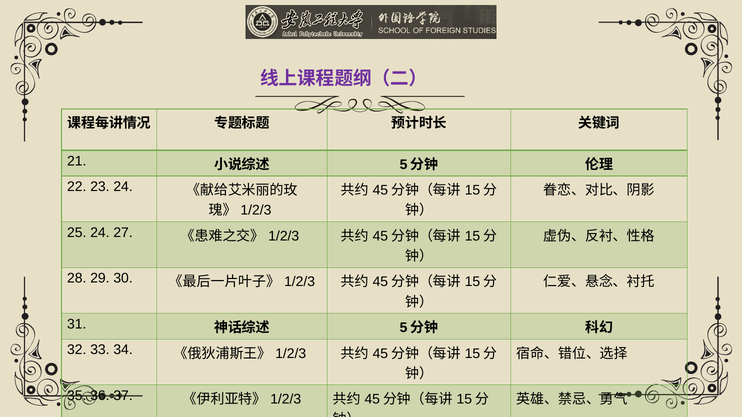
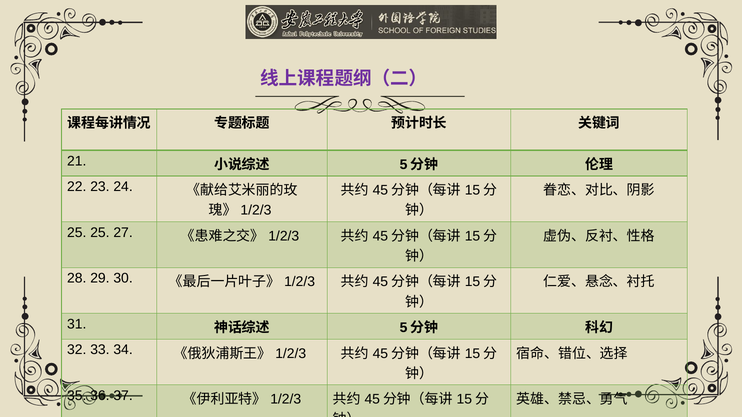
25 24: 24 -> 25
